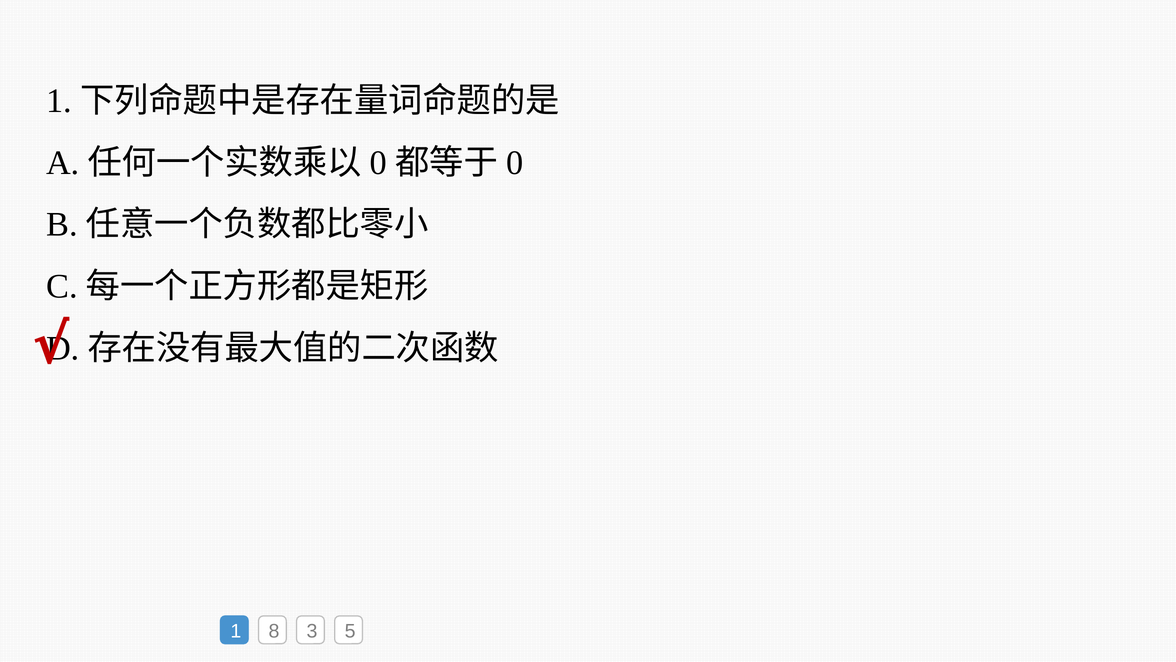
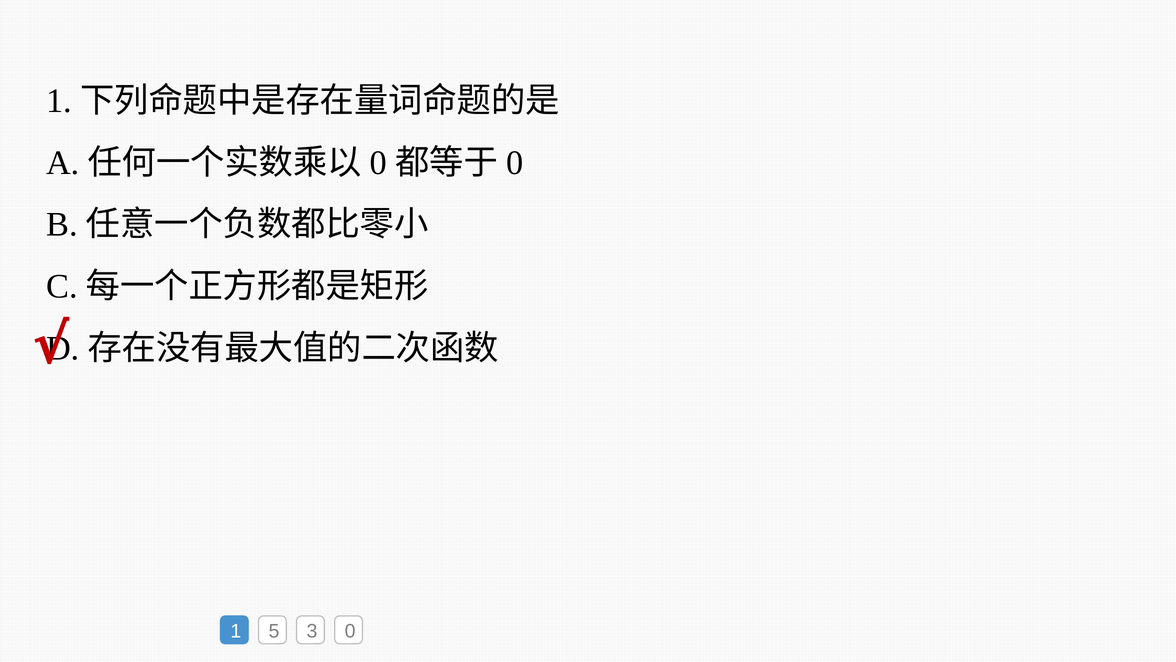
8: 8 -> 5
3 5: 5 -> 0
